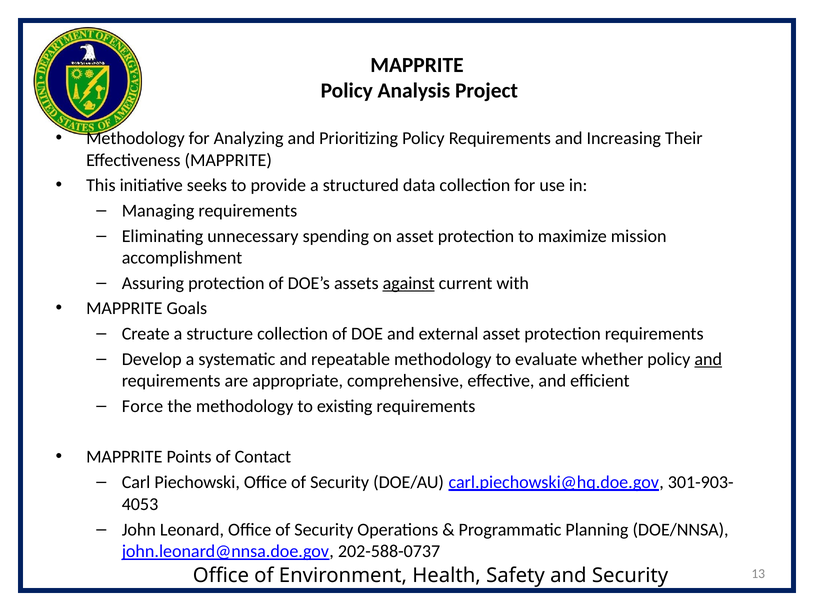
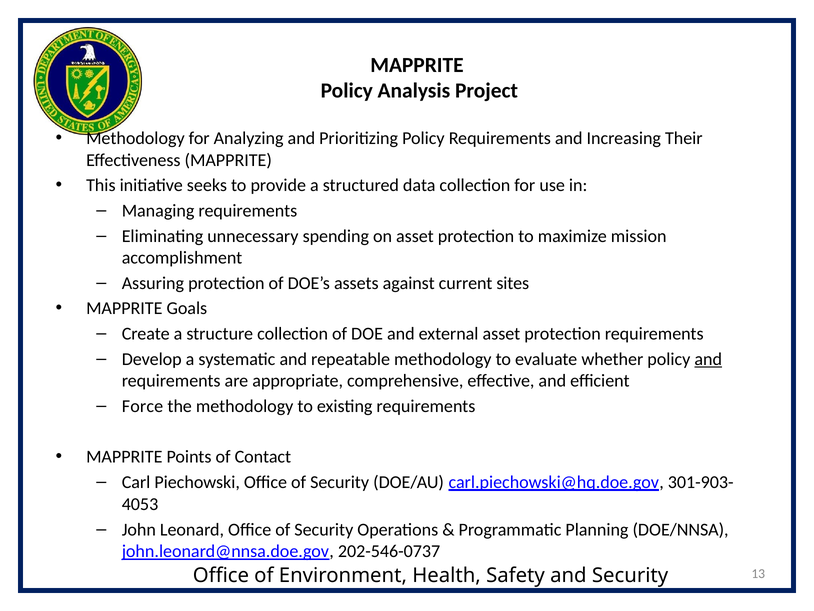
against underline: present -> none
with: with -> sites
202-588-0737: 202-588-0737 -> 202-546-0737
